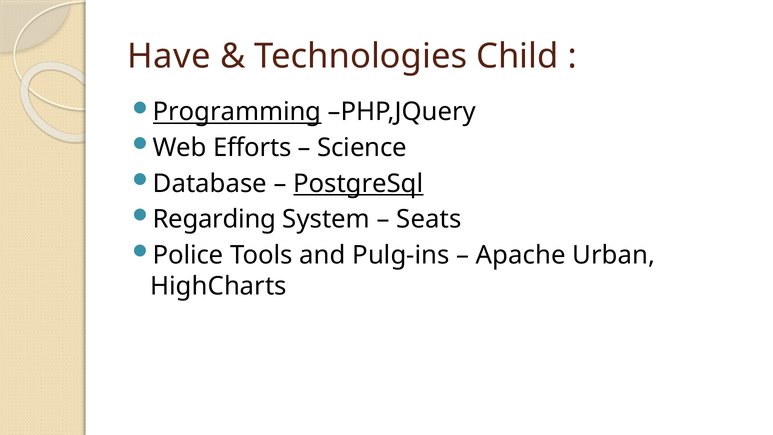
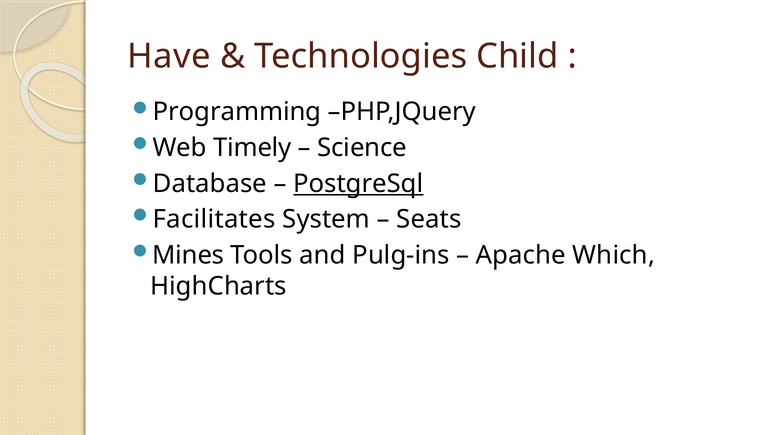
Programming underline: present -> none
Efforts: Efforts -> Timely
Regarding: Regarding -> Facilitates
Police: Police -> Mines
Urban: Urban -> Which
